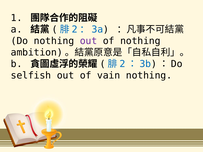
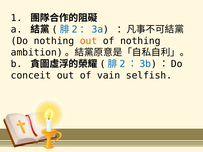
out at (89, 41) colour: purple -> orange
selfish: selfish -> conceit
vain nothing: nothing -> selfish
